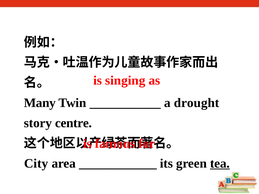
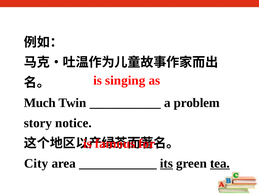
Many: Many -> Much
drought: drought -> problem
centre: centre -> notice
its underline: none -> present
